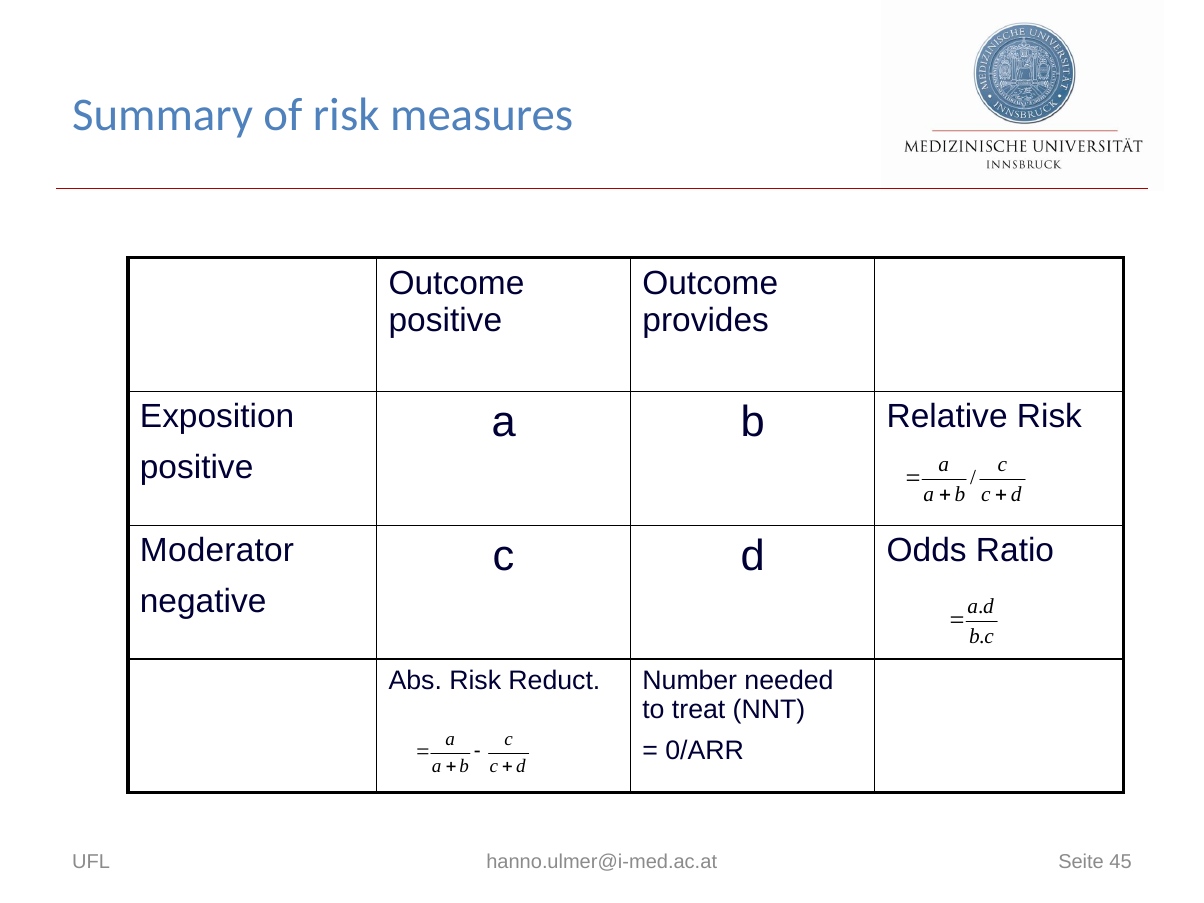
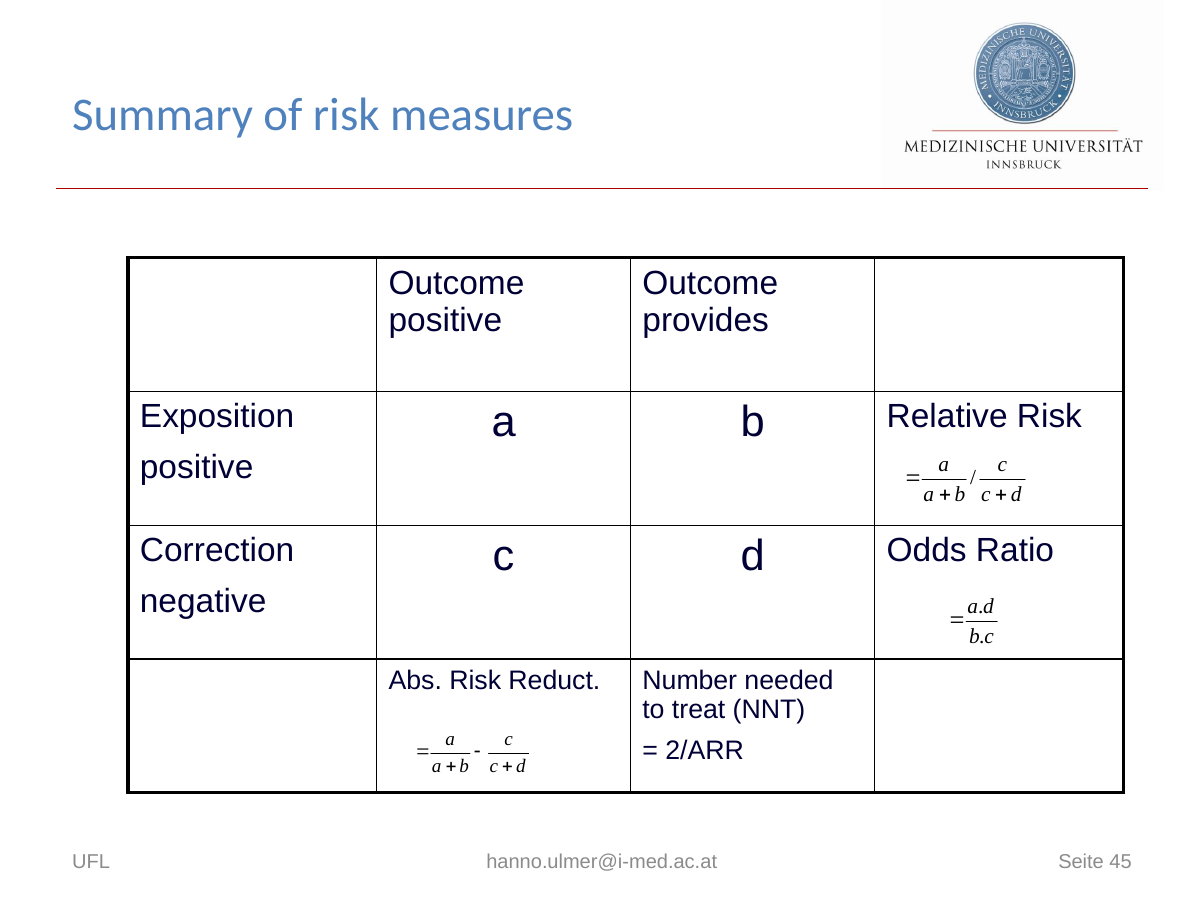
Moderator: Moderator -> Correction
0/ARR: 0/ARR -> 2/ARR
